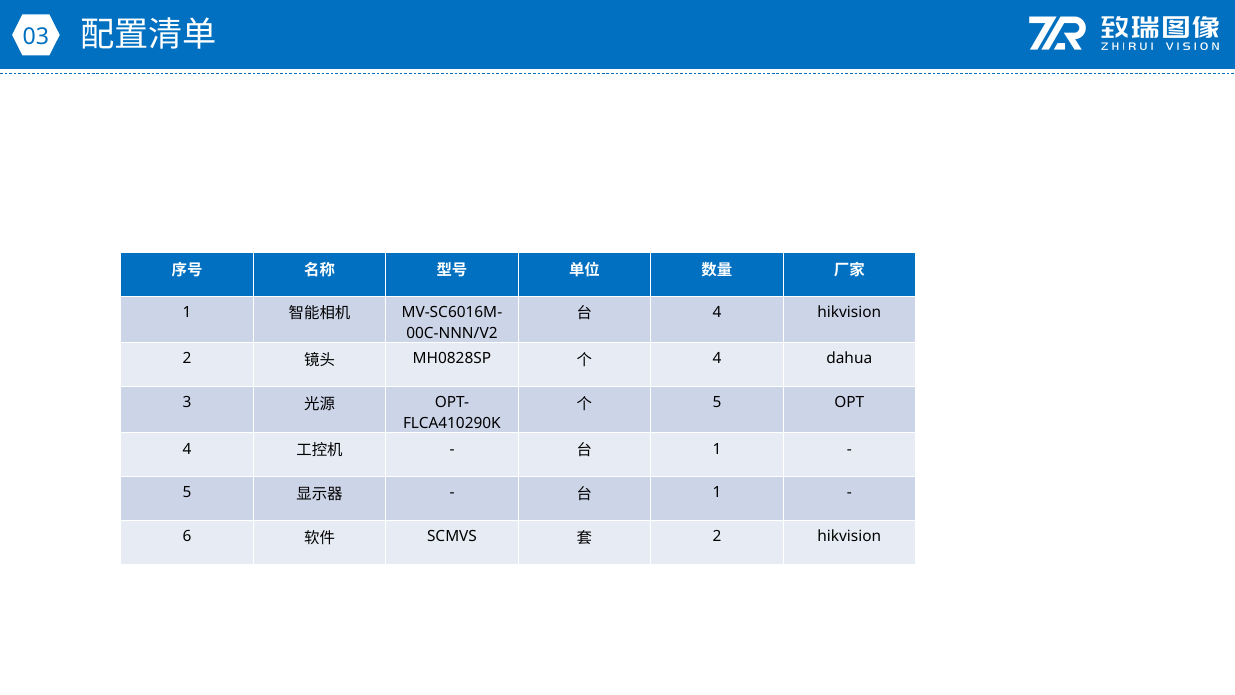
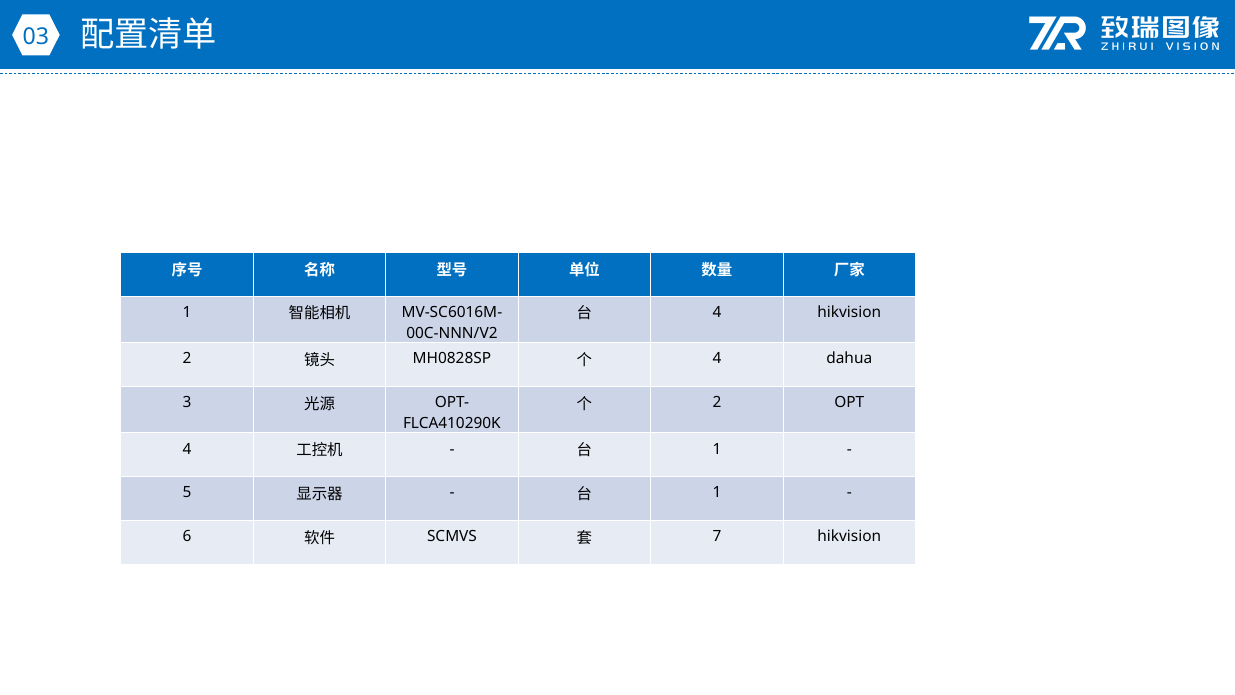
5 at (717, 402): 5 -> 2
2 at (717, 536): 2 -> 7
